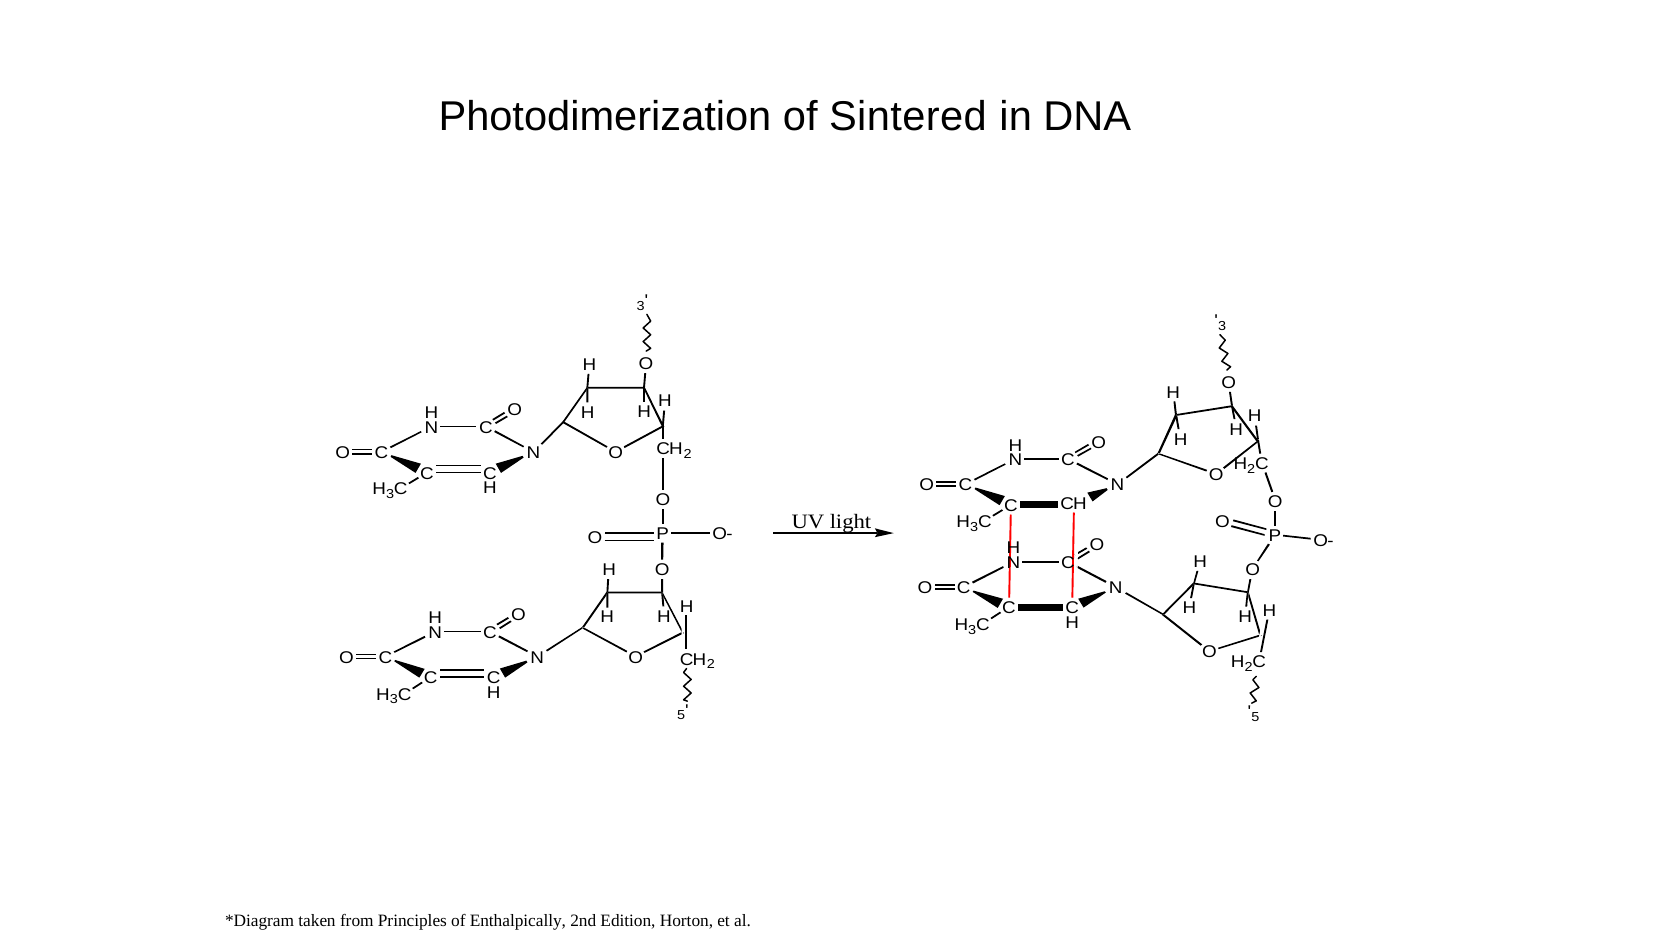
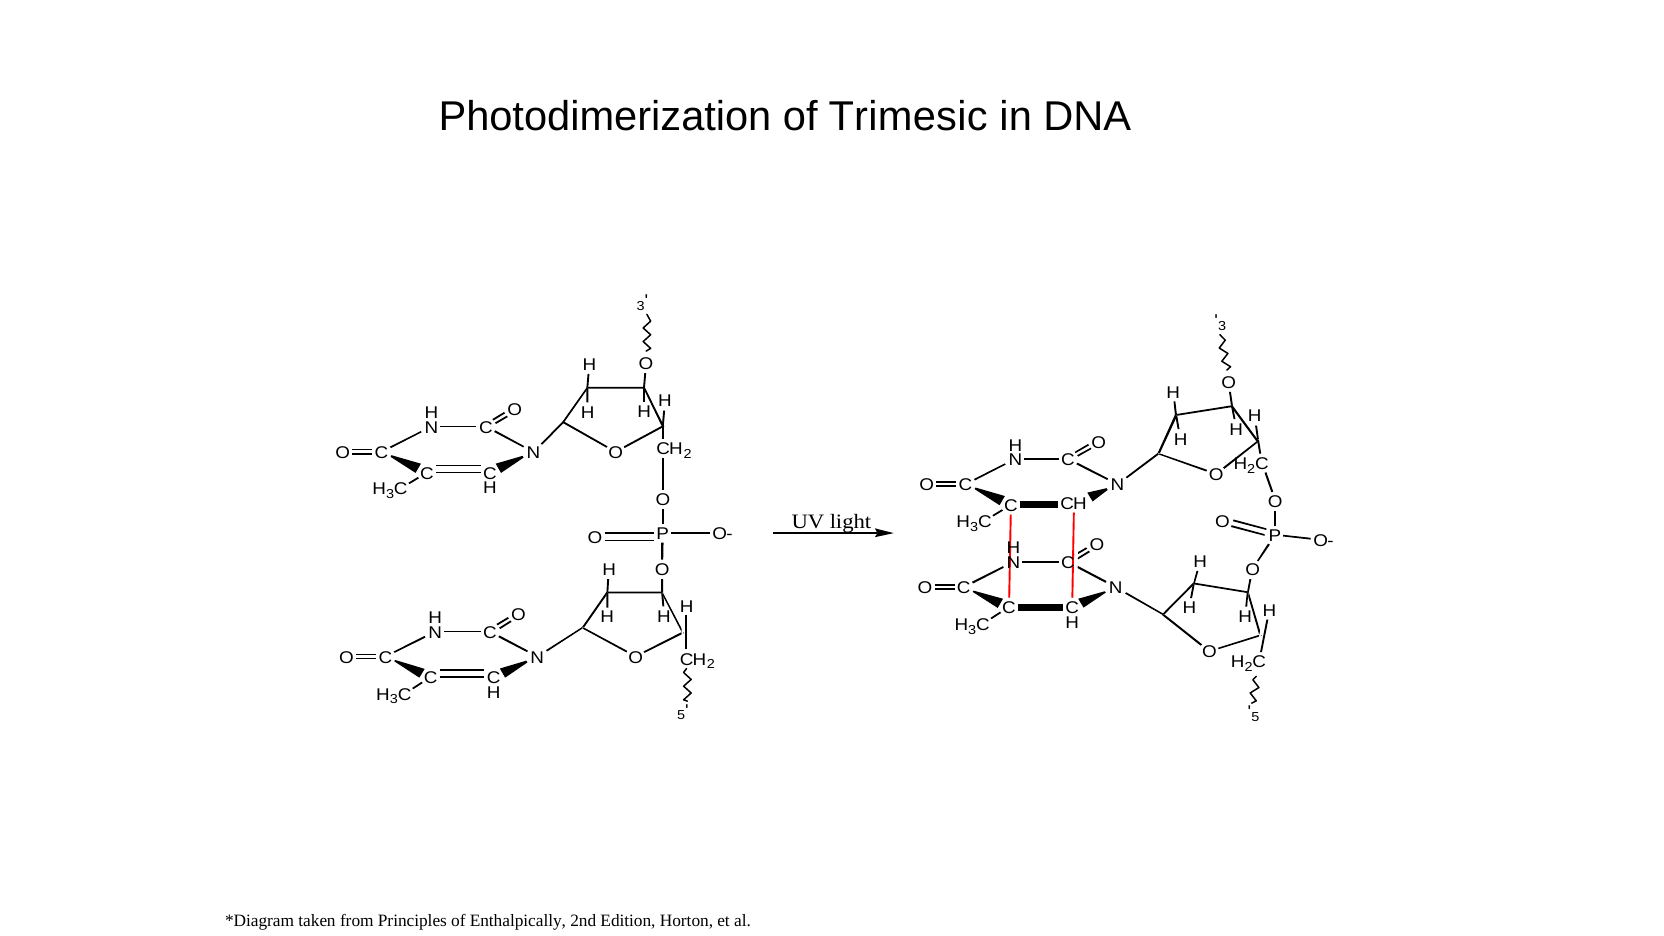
Sintered: Sintered -> Trimesic
